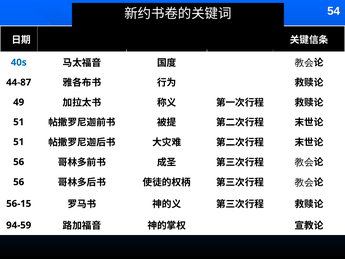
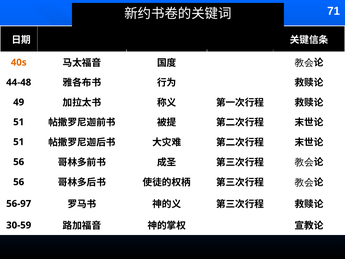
54: 54 -> 71
40s colour: blue -> orange
44-87: 44-87 -> 44-48
56-15: 56-15 -> 56-97
94-59: 94-59 -> 30-59
